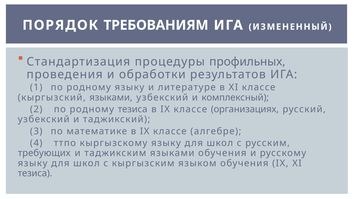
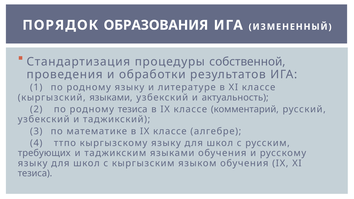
ТРЕБОВАНИЯМ: ТРЕБОВАНИЯМ -> ОБРАЗОВАНИЯ
профильных: профильных -> собственной
комплексный: комплексный -> актуальность
организациях: организациях -> комментарий
